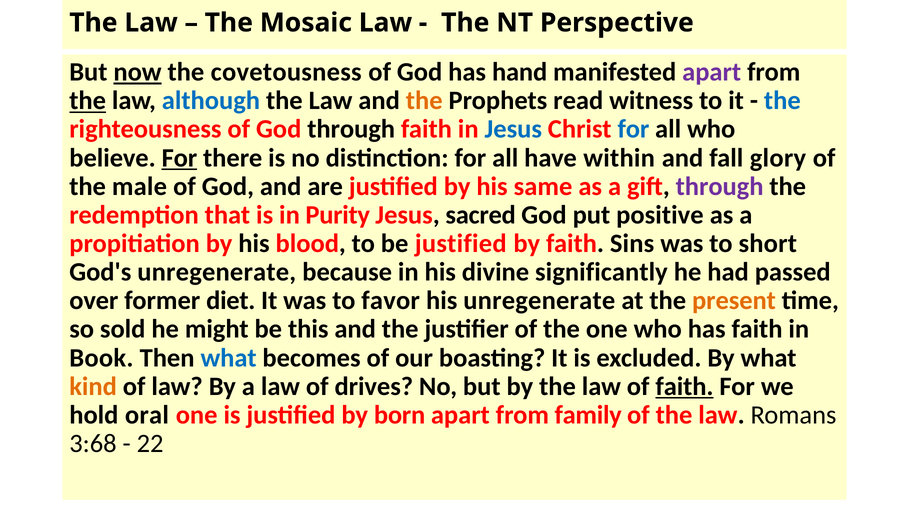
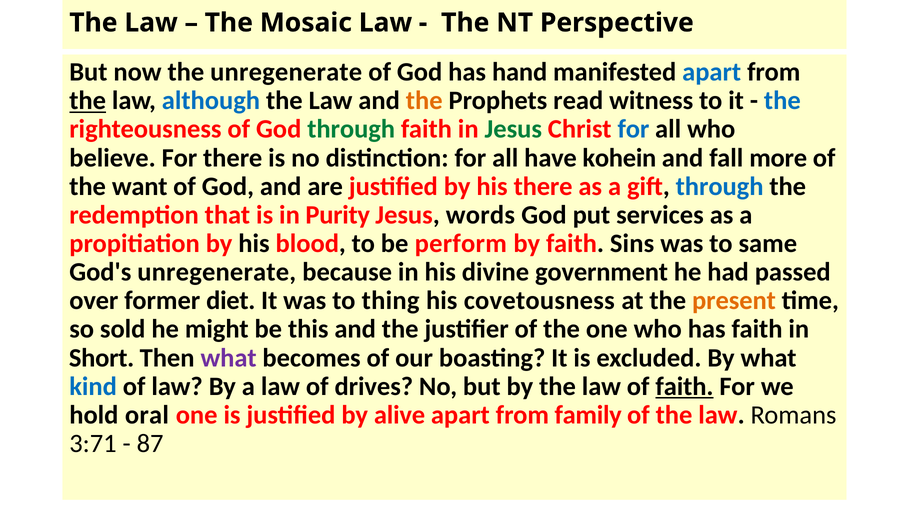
now underline: present -> none
the covetousness: covetousness -> unregenerate
apart at (712, 72) colour: purple -> blue
through at (351, 129) colour: black -> green
Jesus at (513, 129) colour: blue -> green
For at (179, 158) underline: present -> none
within: within -> kohein
glory: glory -> more
male: male -> want
his same: same -> there
through at (720, 186) colour: purple -> blue
sacred: sacred -> words
positive: positive -> services
be justified: justified -> perform
short: short -> same
significantly: significantly -> government
favor: favor -> thing
his unregenerate: unregenerate -> covetousness
Book: Book -> Short
what at (229, 358) colour: blue -> purple
kind colour: orange -> blue
born: born -> alive
3:68: 3:68 -> 3:71
22: 22 -> 87
